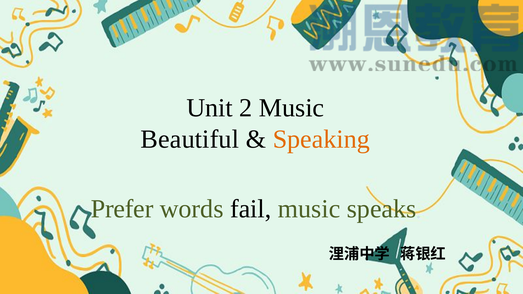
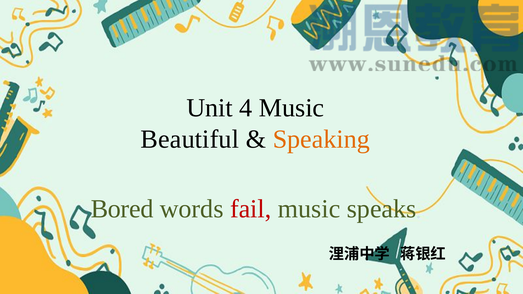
2: 2 -> 4
Prefer: Prefer -> Bored
fail colour: black -> red
